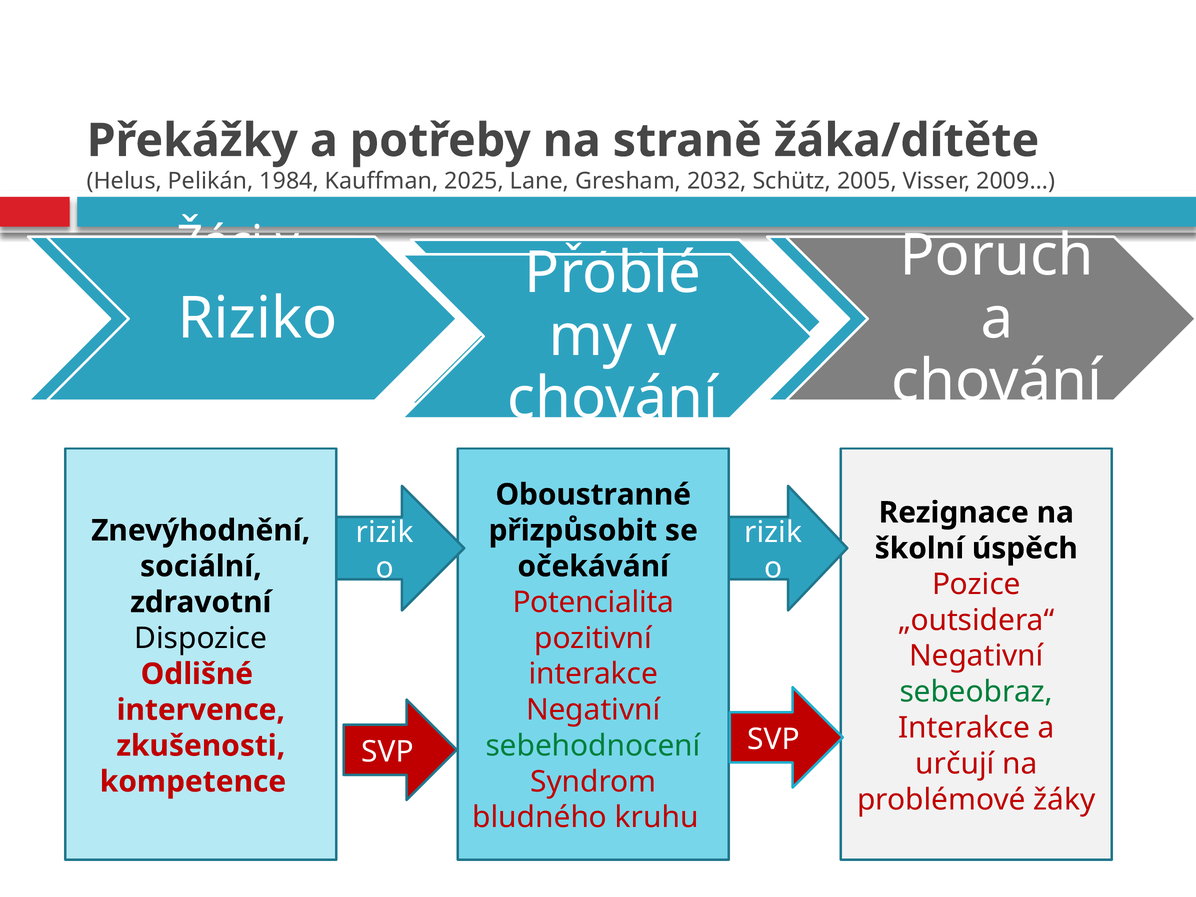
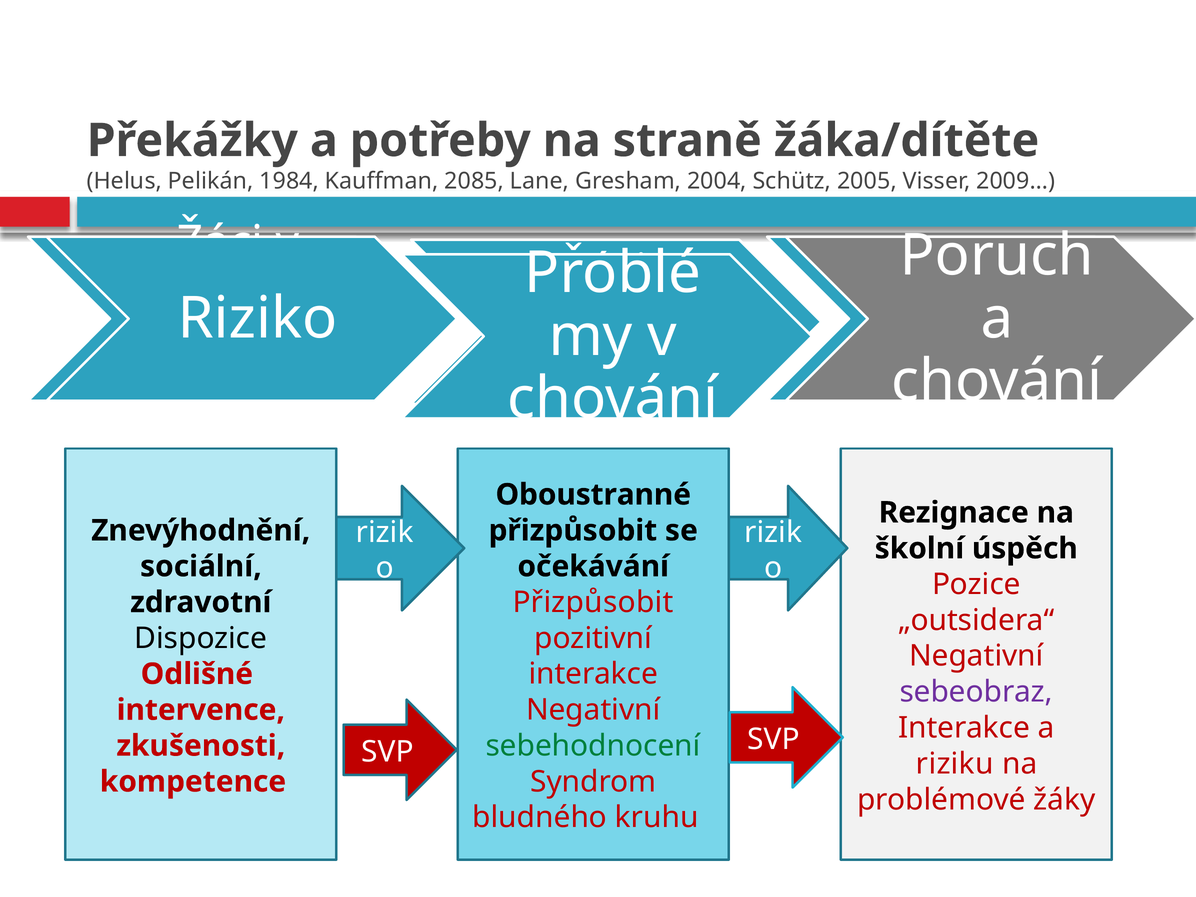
2025: 2025 -> 2085
2032: 2032 -> 2004
Potencialita at (593, 602): Potencialita -> Přizpůsobit
sebeobraz colour: green -> purple
určují at (955, 764): určují -> riziku
